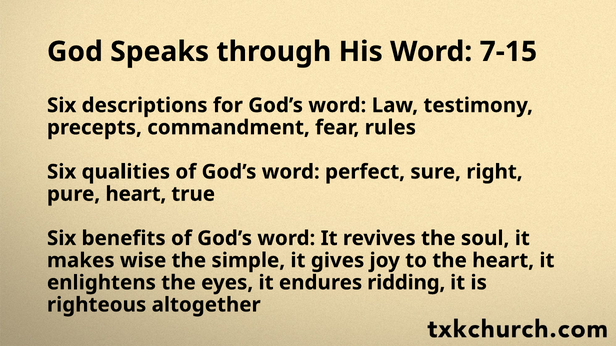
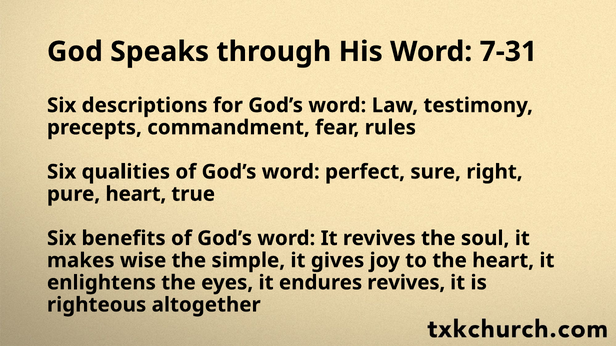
7-15: 7-15 -> 7-31
endures ridding: ridding -> revives
